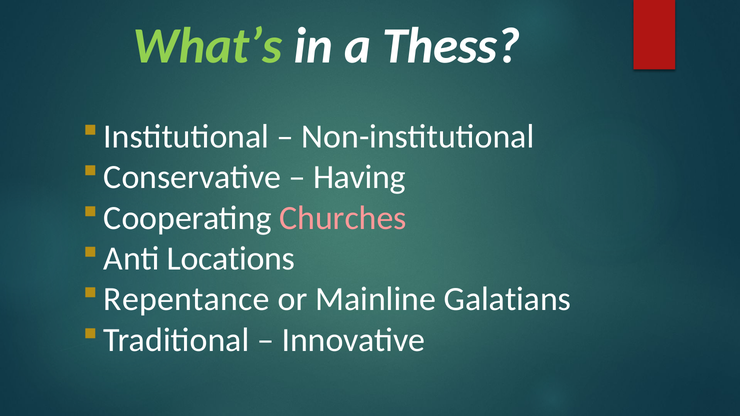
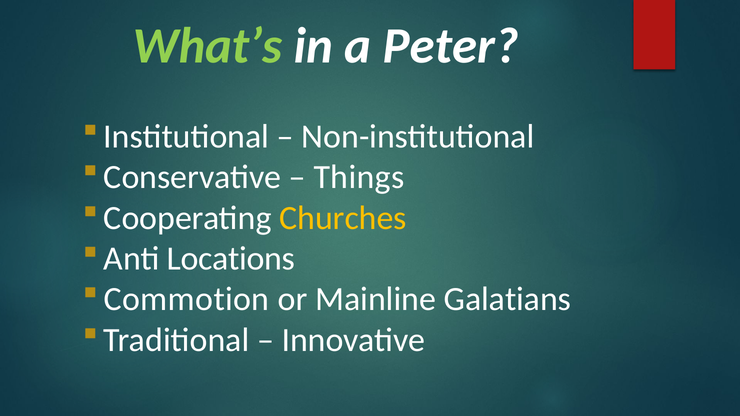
Thess: Thess -> Peter
Having: Having -> Things
Churches colour: pink -> yellow
Repentance: Repentance -> Commotion
